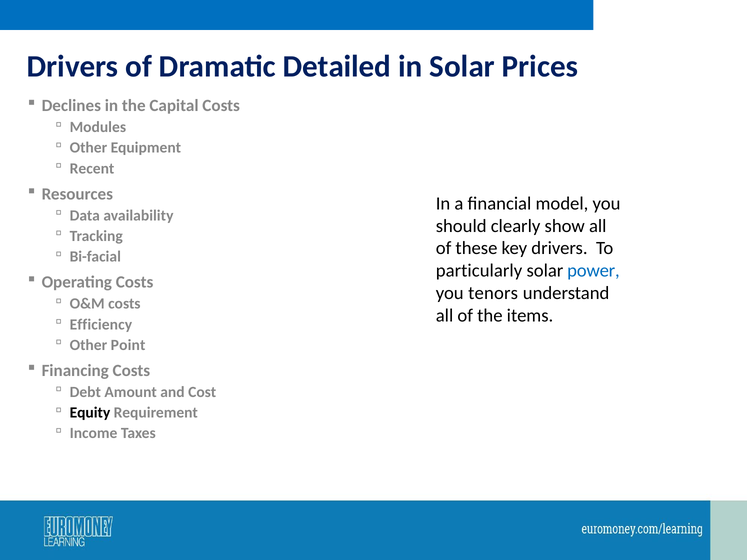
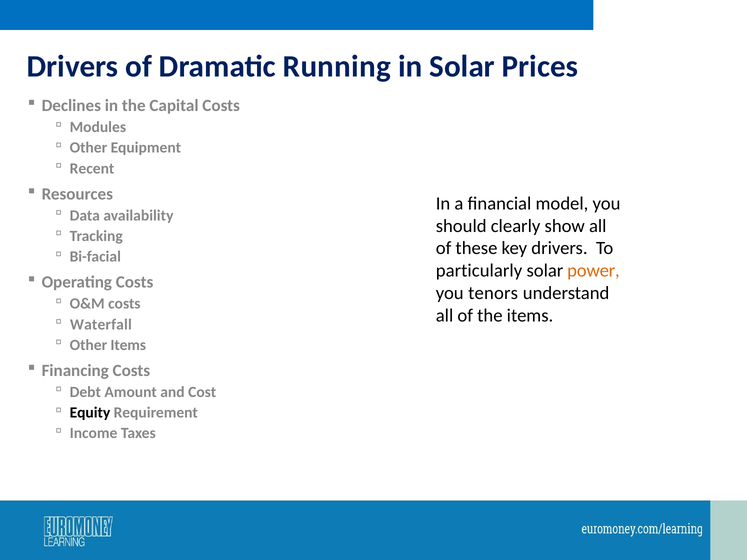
Detailed: Detailed -> Running
power colour: blue -> orange
Efficiency: Efficiency -> Waterfall
Other Point: Point -> Items
